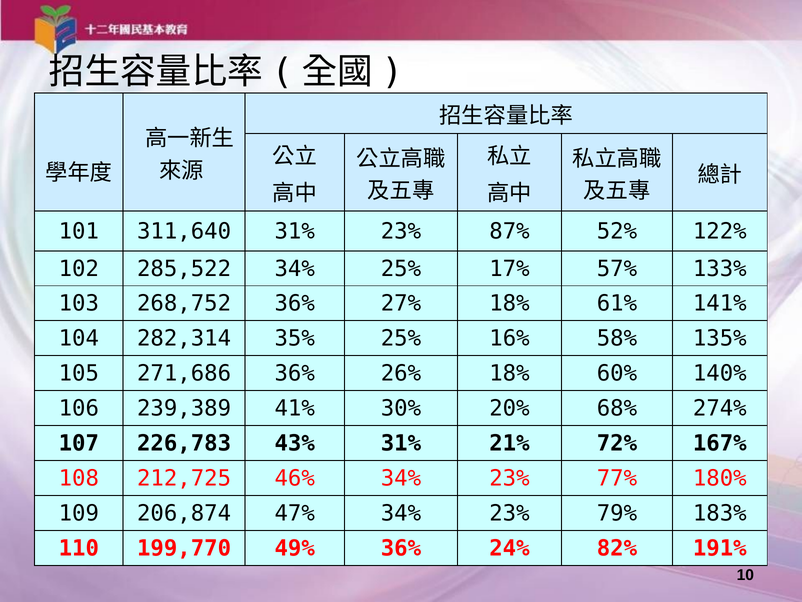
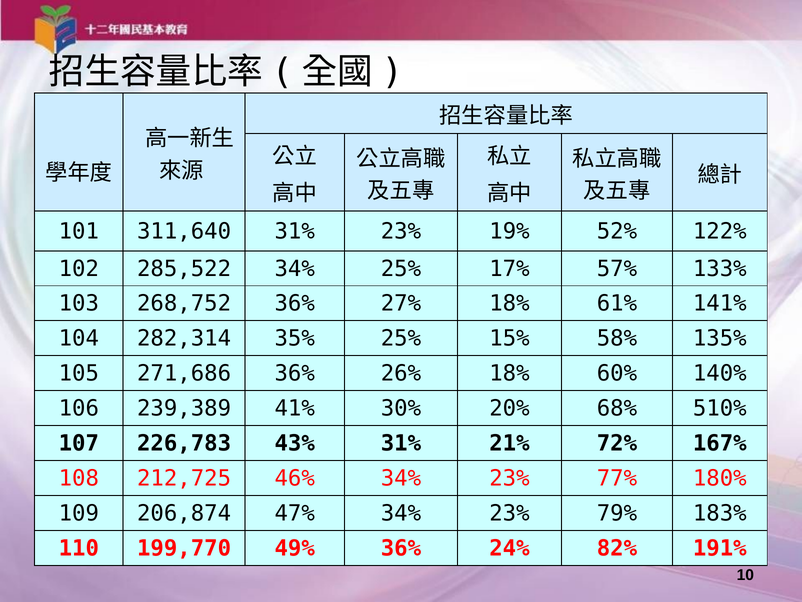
87%: 87% -> 19%
16%: 16% -> 15%
274%: 274% -> 510%
